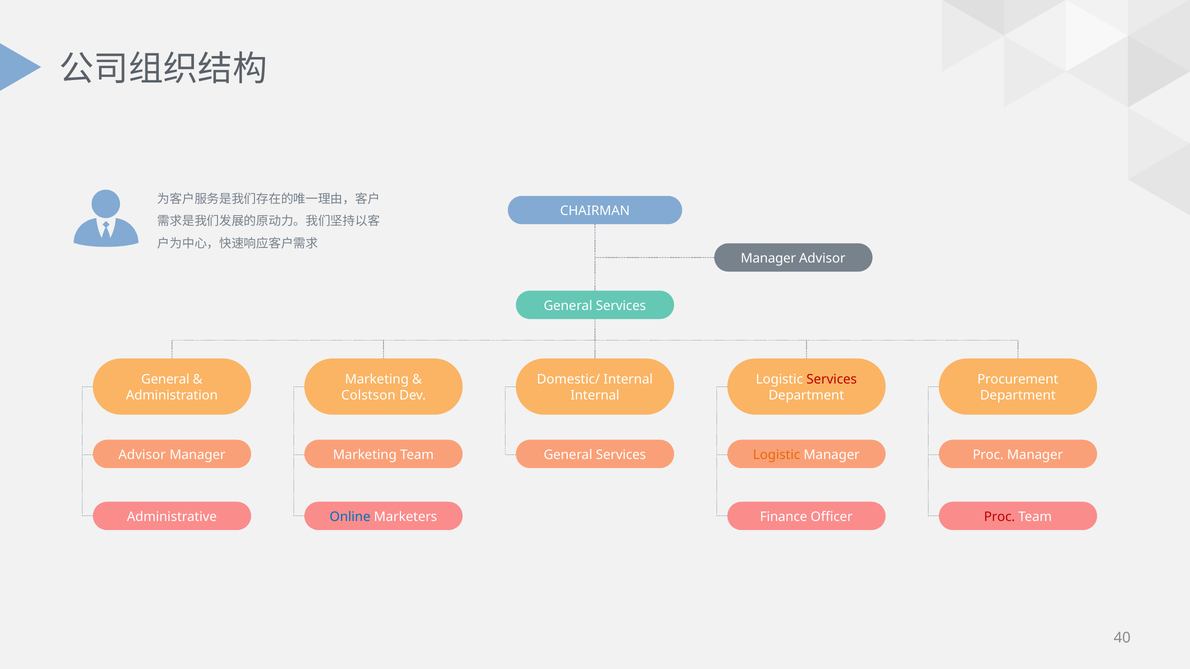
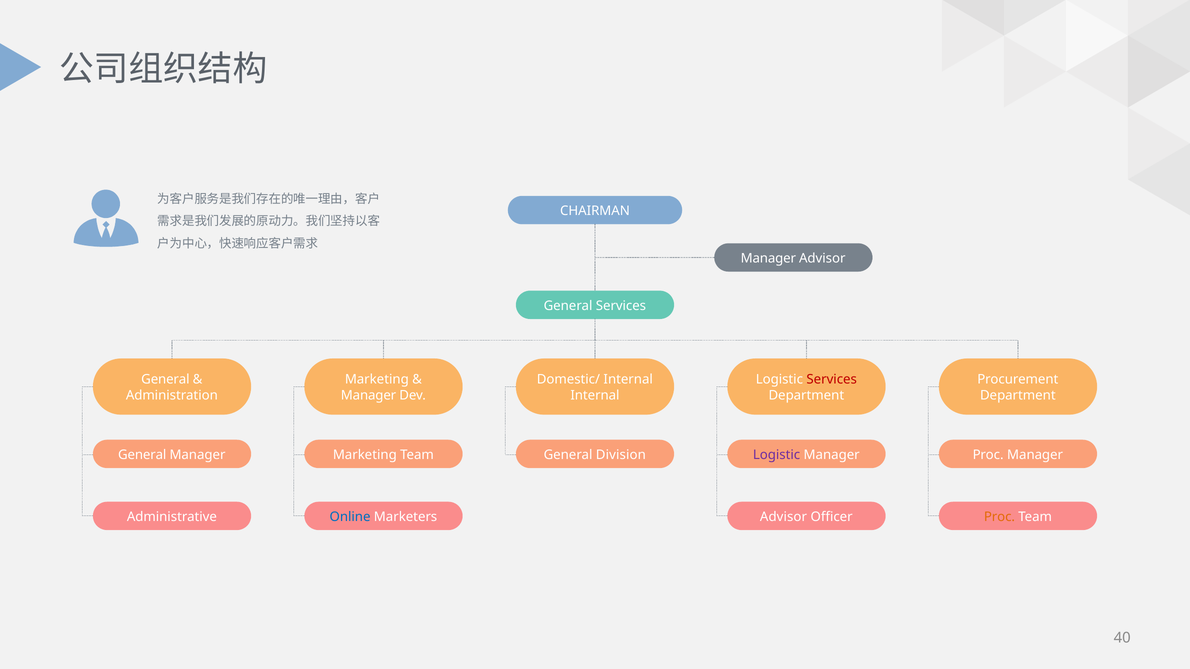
Colstson at (368, 396): Colstson -> Manager
Advisor at (142, 455): Advisor -> General
Manager General Services: Services -> Division
Logistic at (777, 455) colour: orange -> purple
Finance at (784, 517): Finance -> Advisor
Proc at (999, 517) colour: red -> orange
